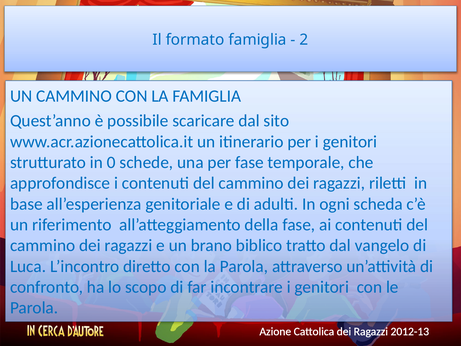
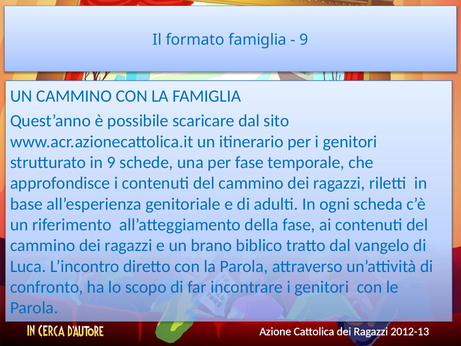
2 at (304, 40): 2 -> 9
in 0: 0 -> 9
